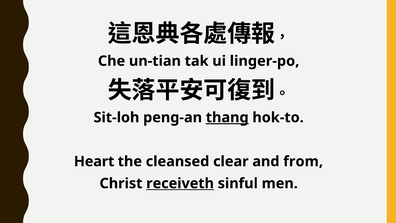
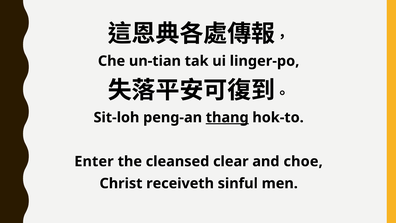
Heart: Heart -> Enter
from: from -> choe
receiveth underline: present -> none
